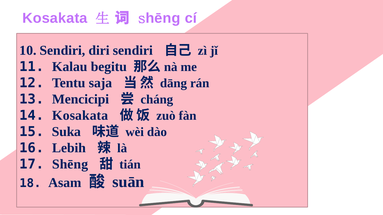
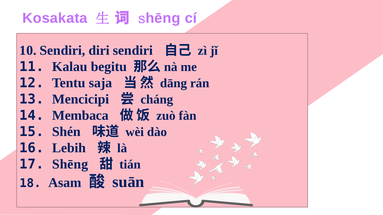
Kosakata at (80, 116): Kosakata -> Membaca
Suka: Suka -> Shén
